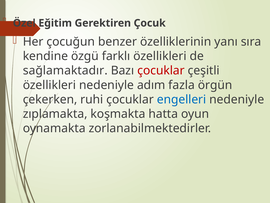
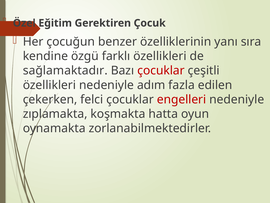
örgün: örgün -> edilen
ruhi: ruhi -> felci
engelleri colour: blue -> red
